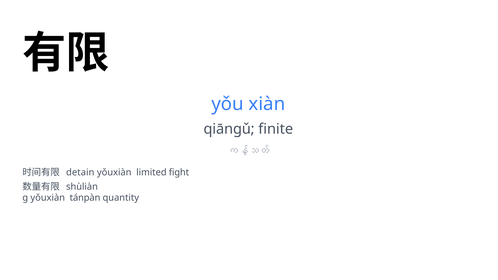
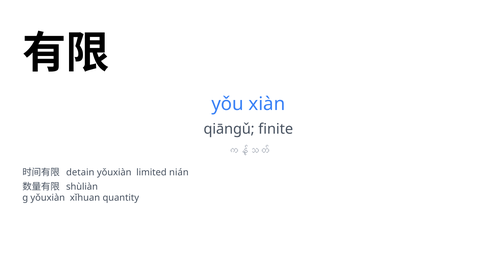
fight: fight -> nián
tánpàn: tánpàn -> xǐhuan
